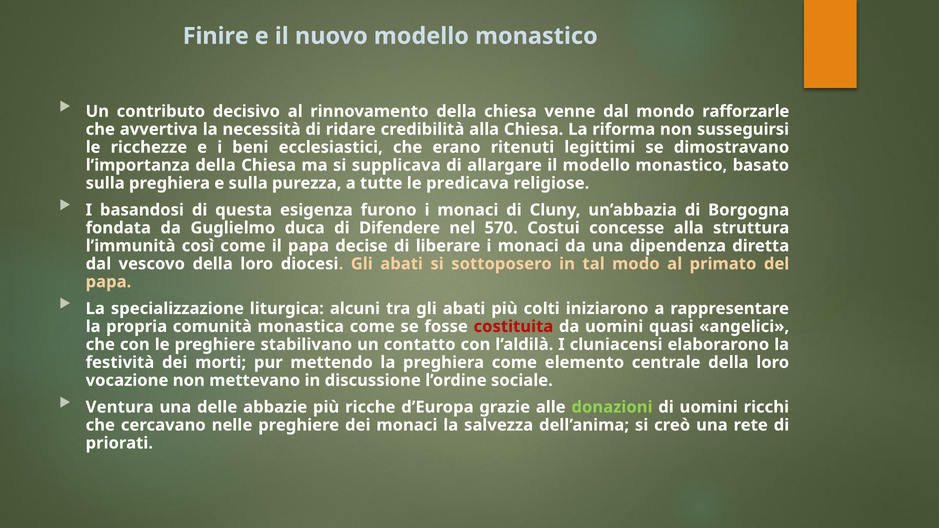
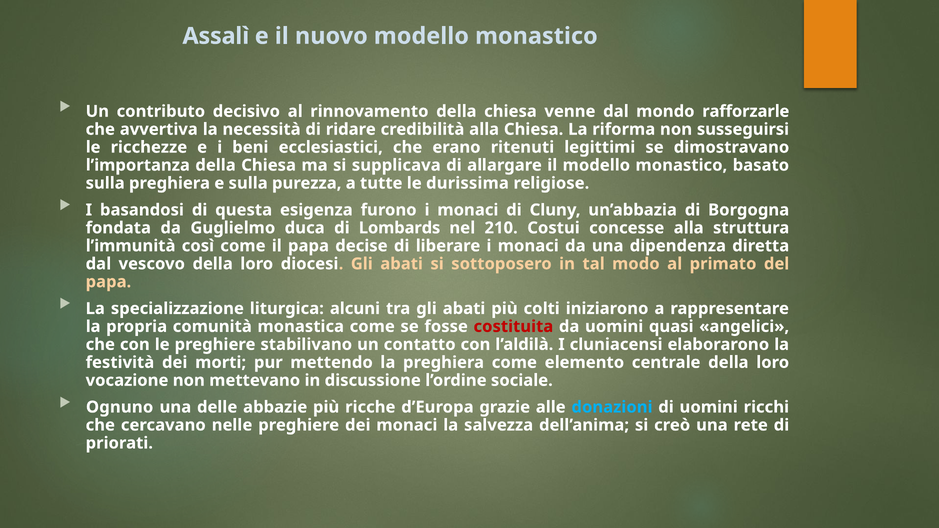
Finire: Finire -> Assalì
predicava: predicava -> durissima
Difendere: Difendere -> Lombards
570: 570 -> 210
Ventura: Ventura -> Ognuno
donazioni colour: light green -> light blue
